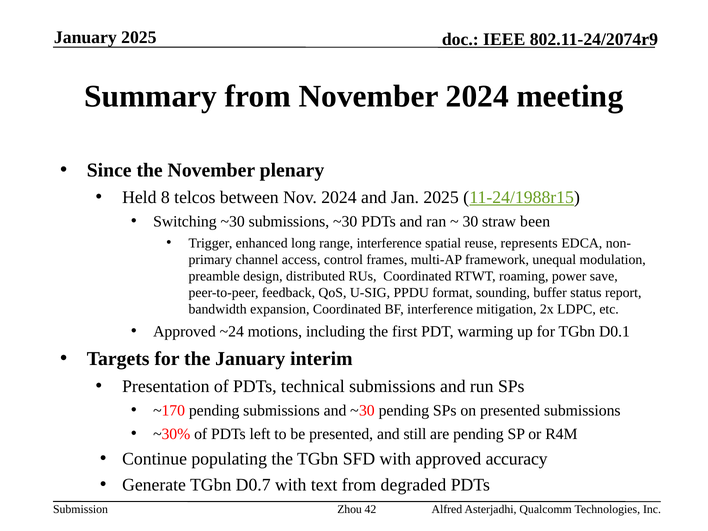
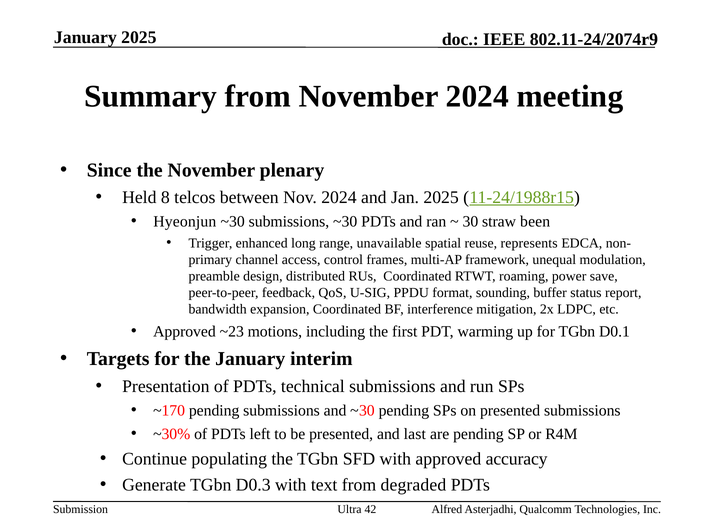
Switching: Switching -> Hyeonjun
range interference: interference -> unavailable
~24: ~24 -> ~23
still: still -> last
D0.7: D0.7 -> D0.3
Zhou: Zhou -> Ultra
